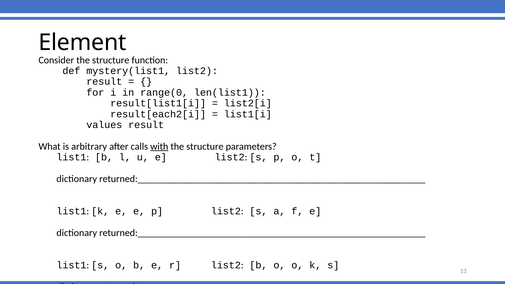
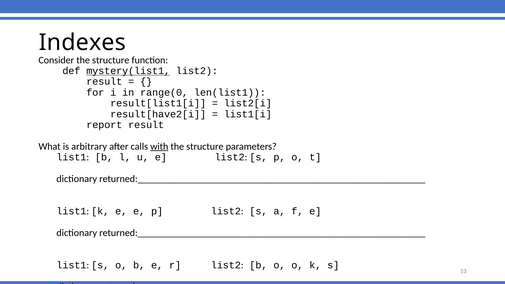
Element: Element -> Indexes
mystery(list1 underline: none -> present
result[each2[i: result[each2[i -> result[have2[i
values: values -> report
